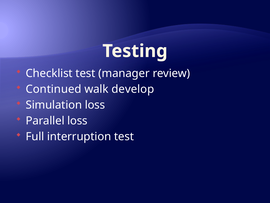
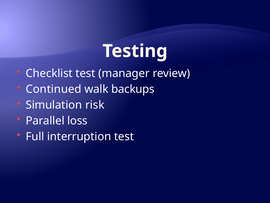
develop: develop -> backups
Simulation loss: loss -> risk
